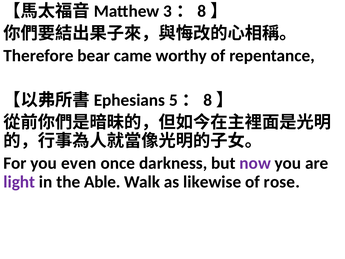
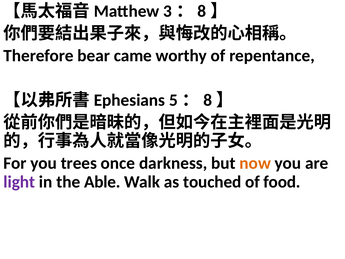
even: even -> trees
now colour: purple -> orange
likewise: likewise -> touched
rose: rose -> food
